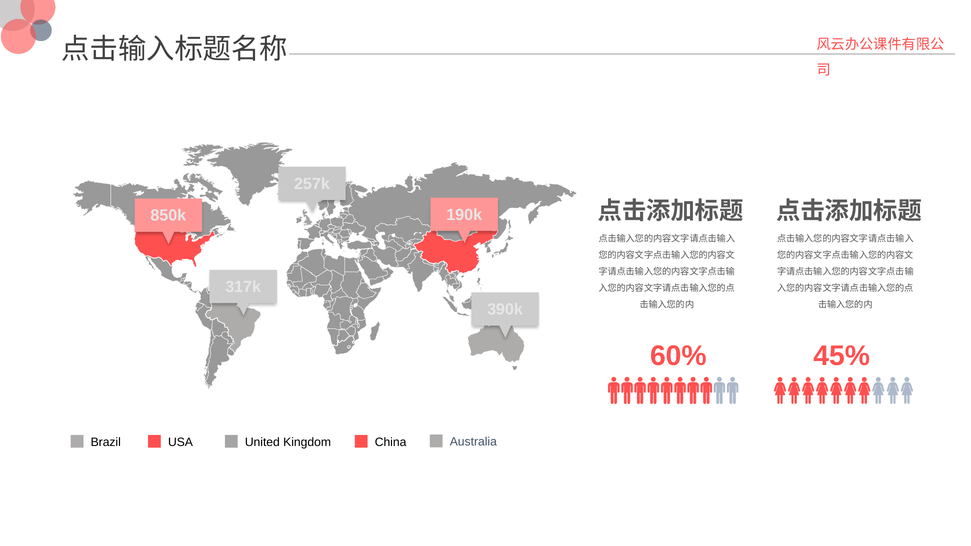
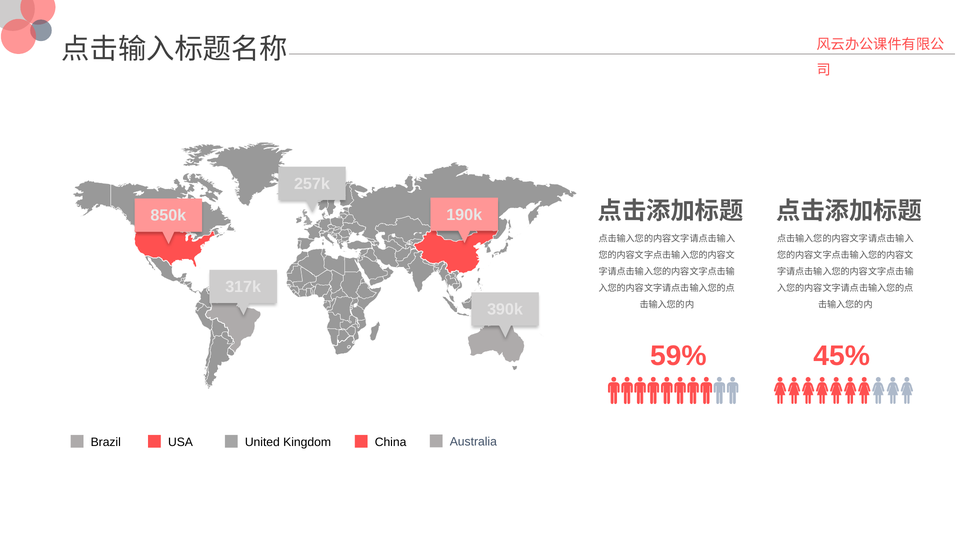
60%: 60% -> 59%
